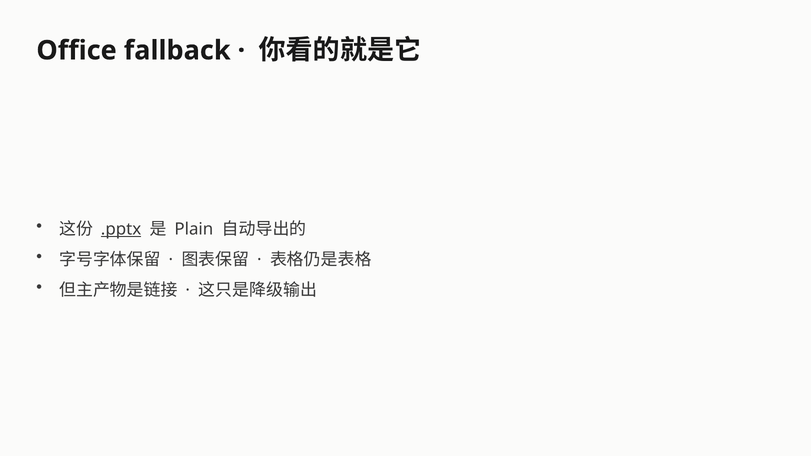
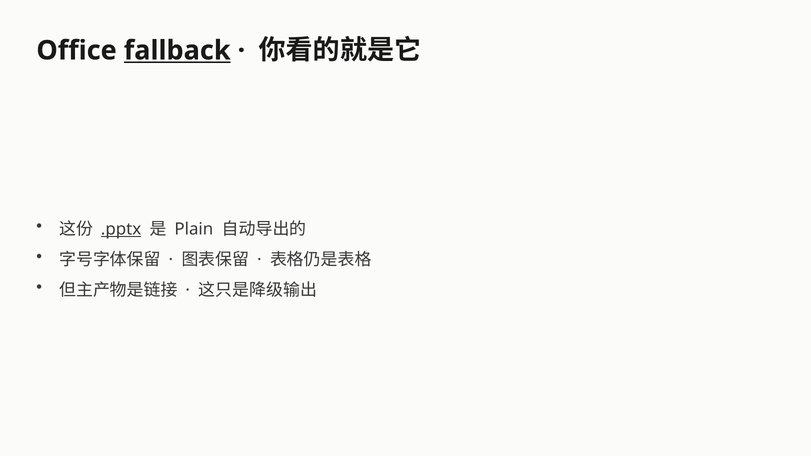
fallback underline: none -> present
